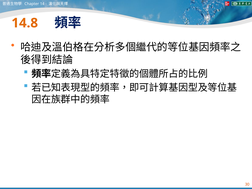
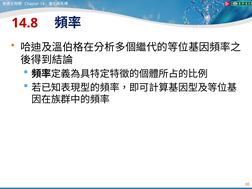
14.8 colour: orange -> red
